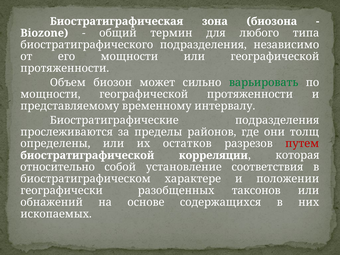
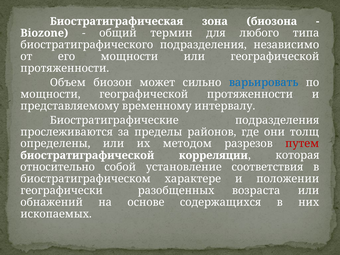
варьировать colour: green -> blue
остатков: остатков -> методом
таксонов: таксонов -> возраста
